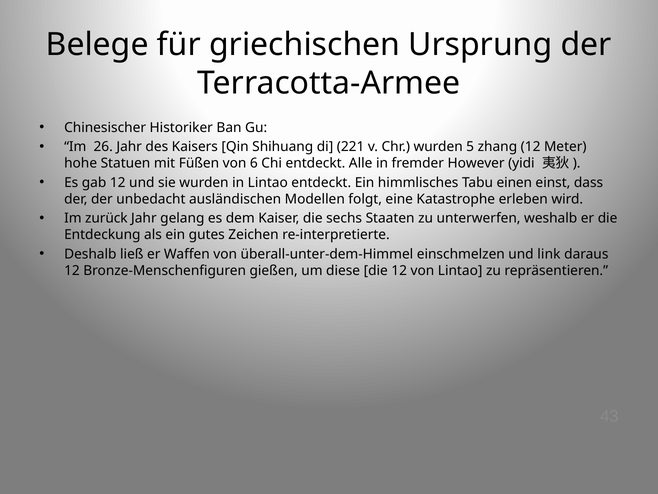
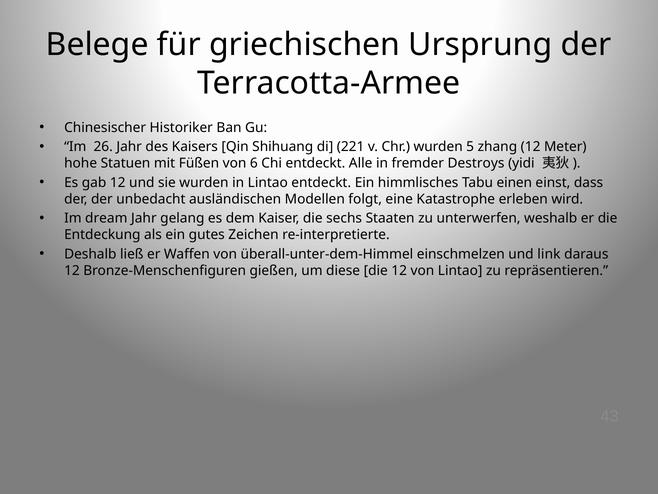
However: However -> Destroys
zurück: zurück -> dream
